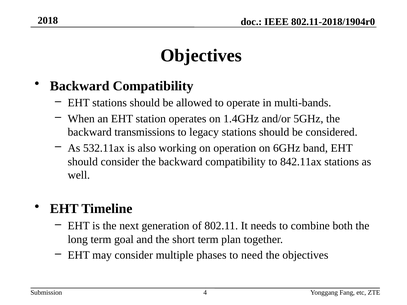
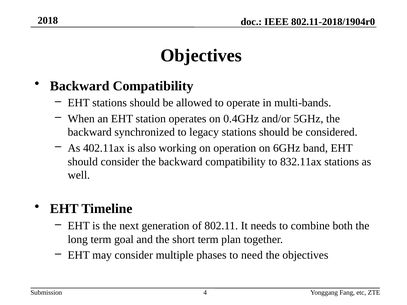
1.4GHz: 1.4GHz -> 0.4GHz
transmissions: transmissions -> synchronized
532.11ax: 532.11ax -> 402.11ax
842.11ax: 842.11ax -> 832.11ax
